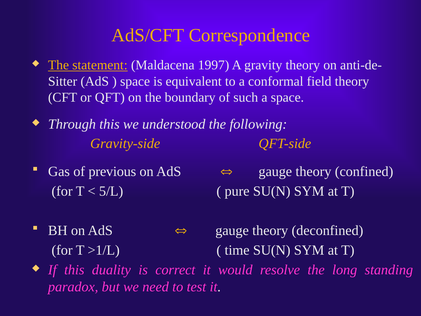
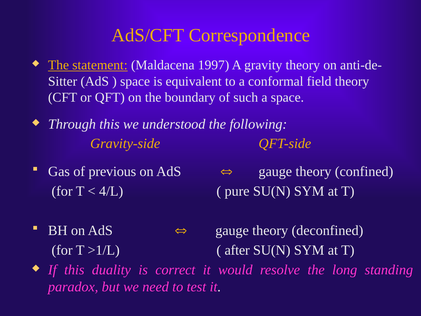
5/L: 5/L -> 4/L
time: time -> after
